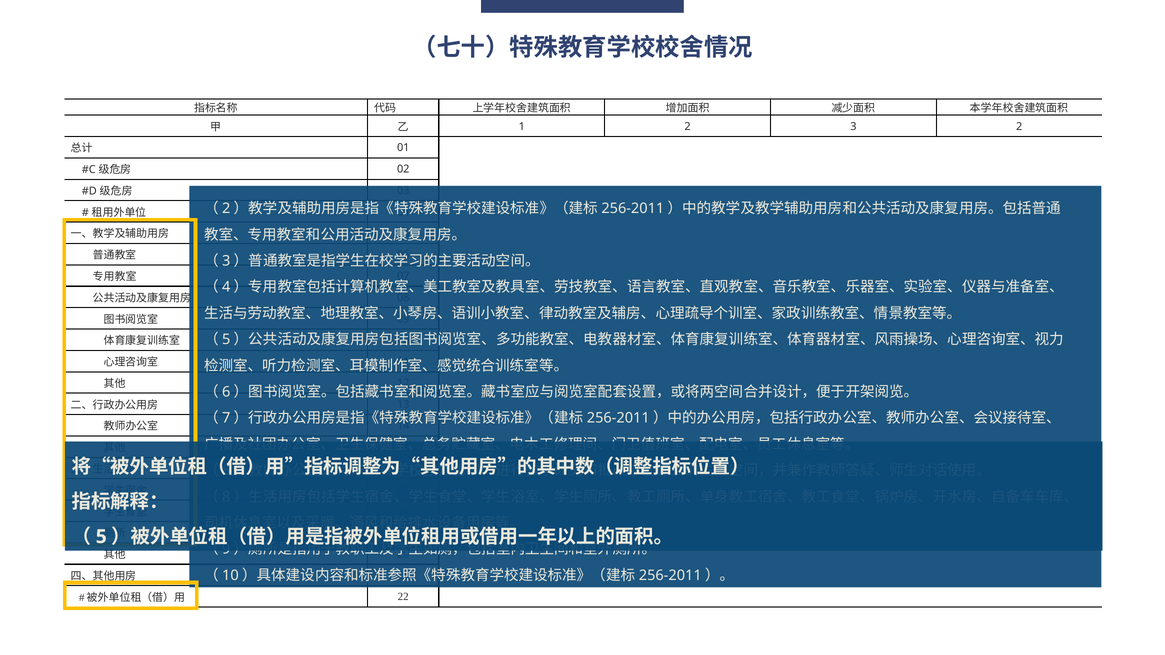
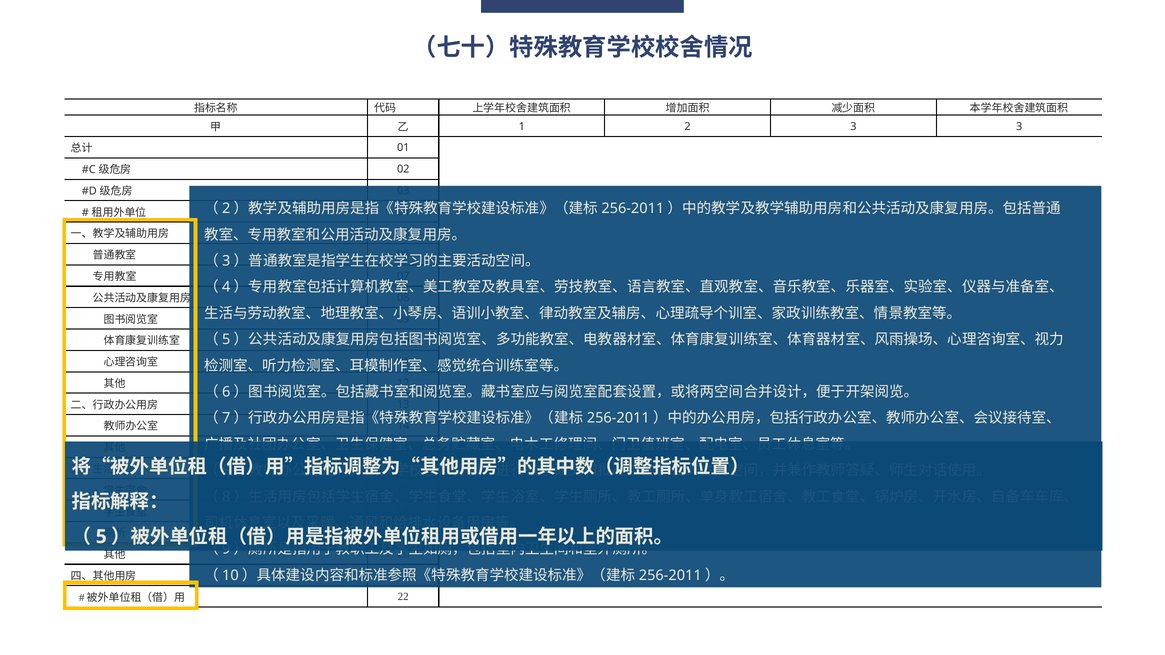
3 2: 2 -> 3
